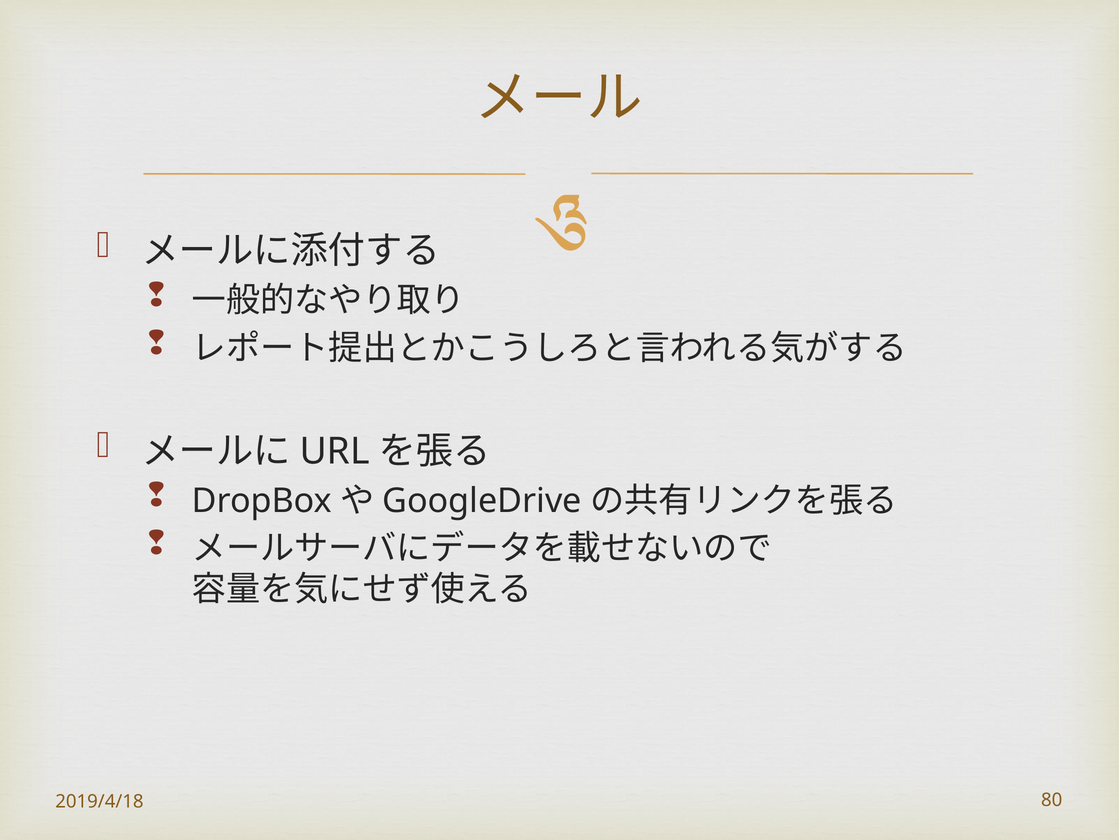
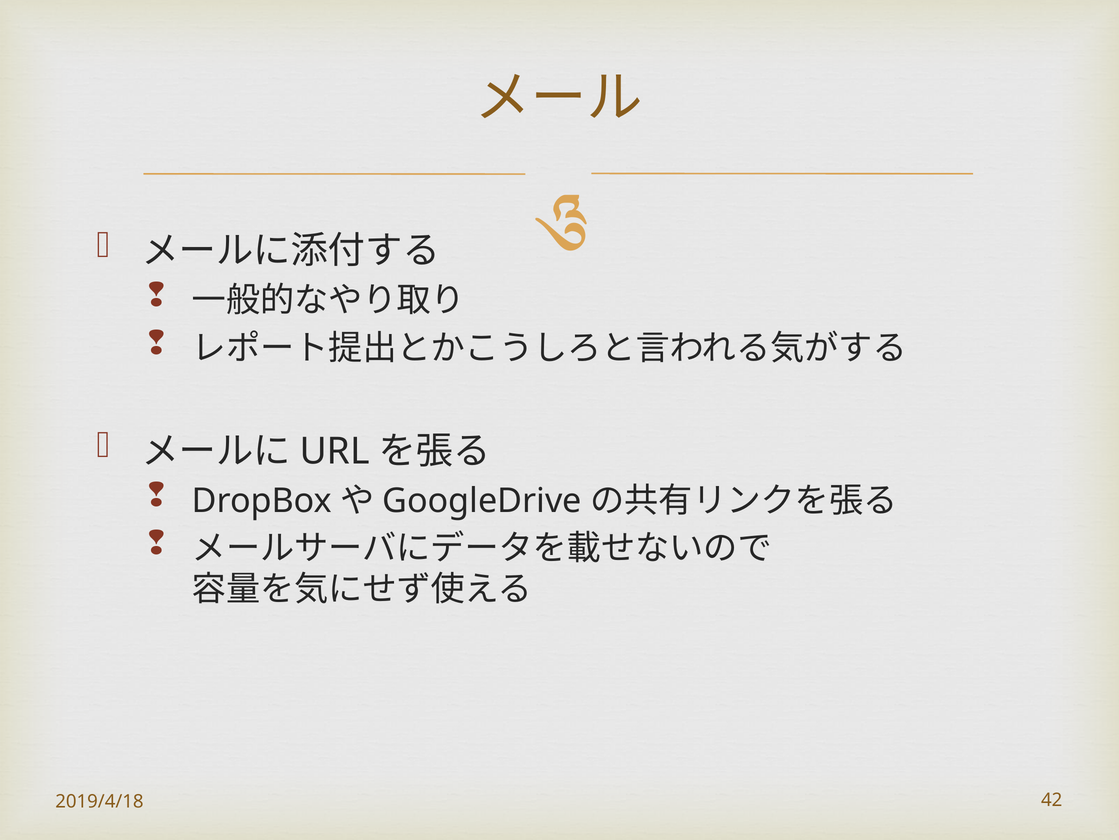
80: 80 -> 42
